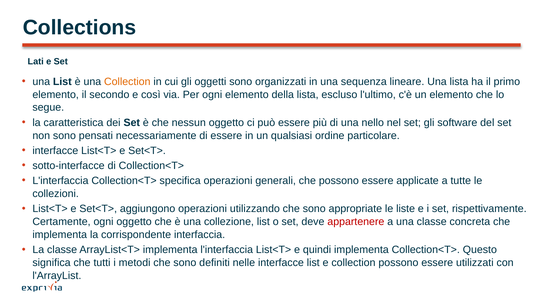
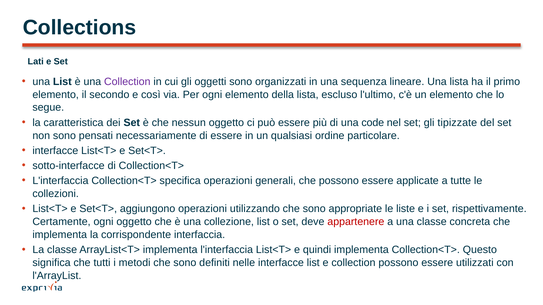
Collection at (127, 82) colour: orange -> purple
nello: nello -> code
software: software -> tipizzate
